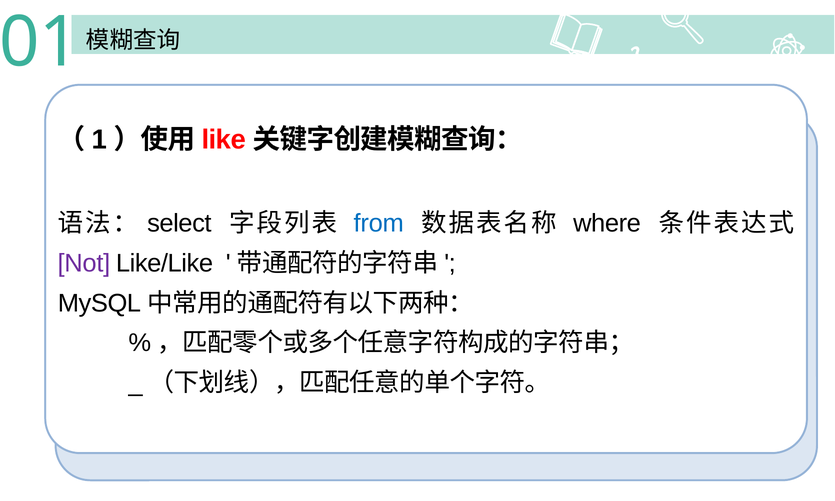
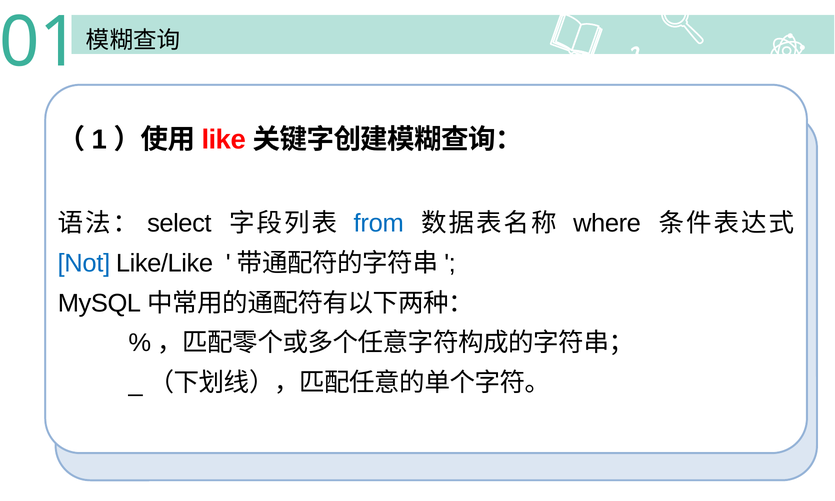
Not colour: purple -> blue
